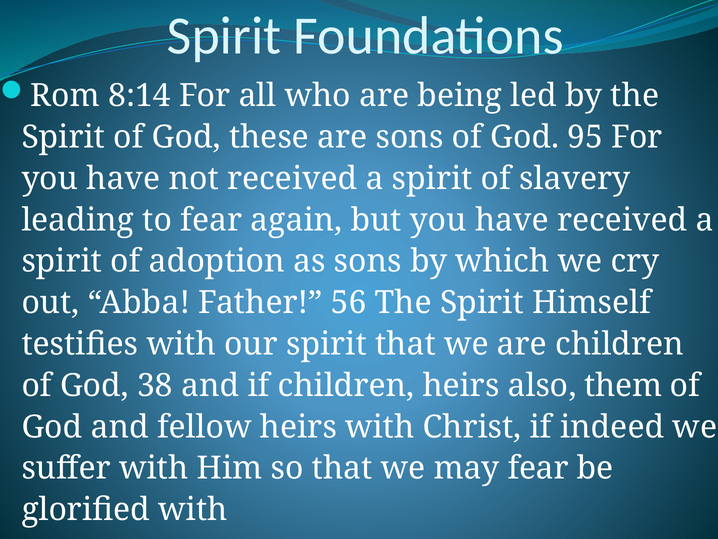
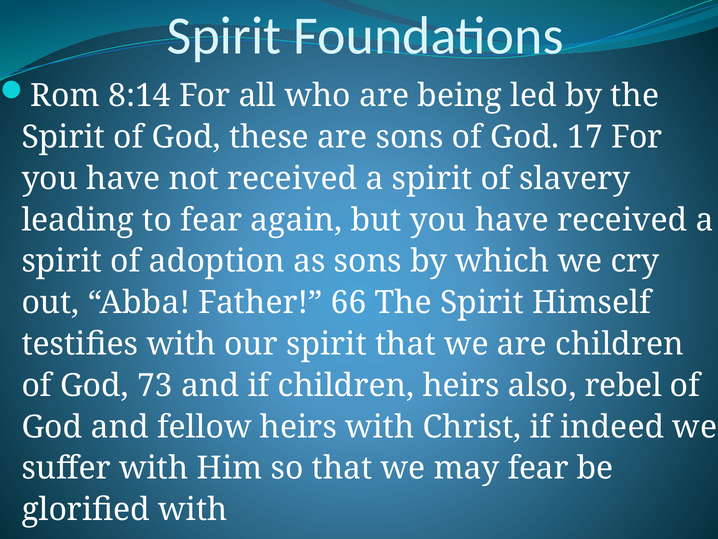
95: 95 -> 17
56: 56 -> 66
38: 38 -> 73
them: them -> rebel
